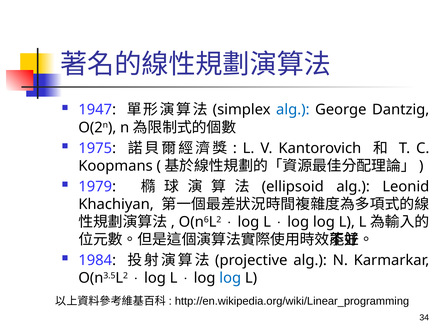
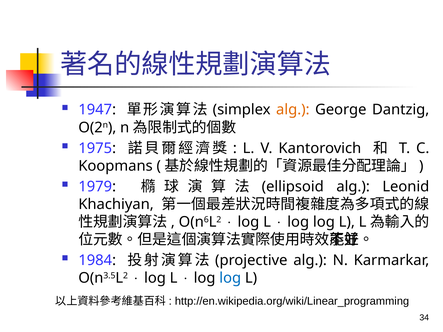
alg at (293, 110) colour: blue -> orange
